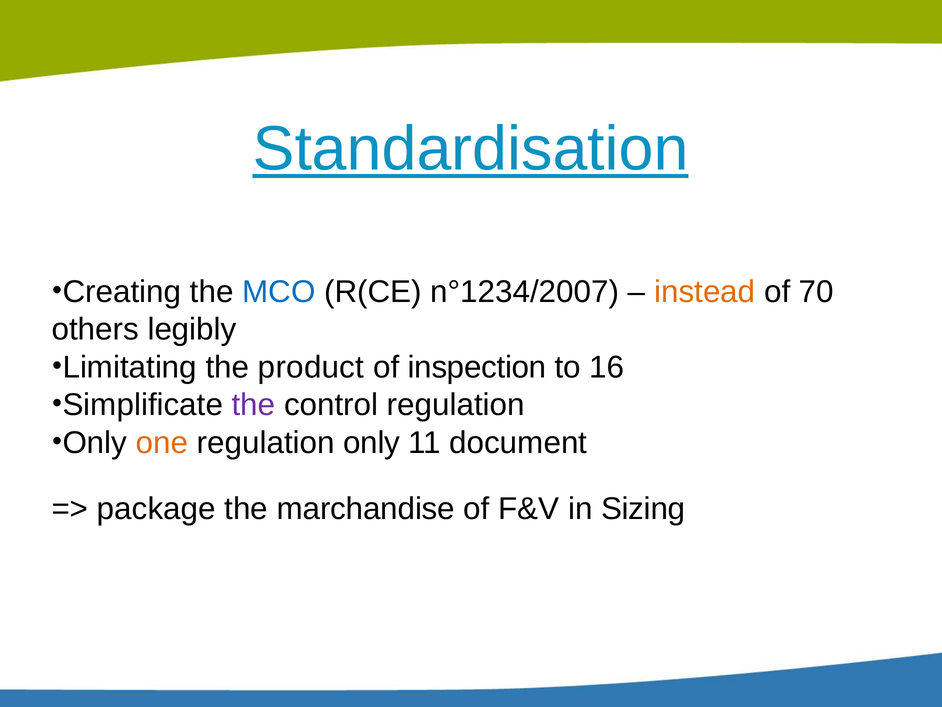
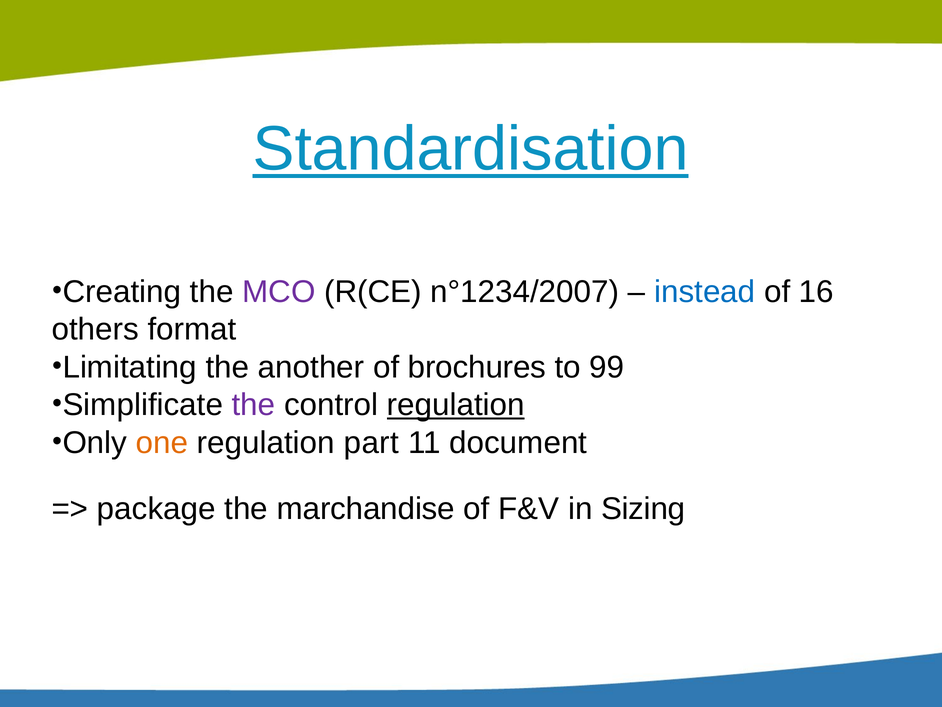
MCO colour: blue -> purple
instead colour: orange -> blue
70: 70 -> 16
legibly: legibly -> format
product: product -> another
inspection: inspection -> brochures
16: 16 -> 99
regulation at (456, 405) underline: none -> present
only at (372, 442): only -> part
